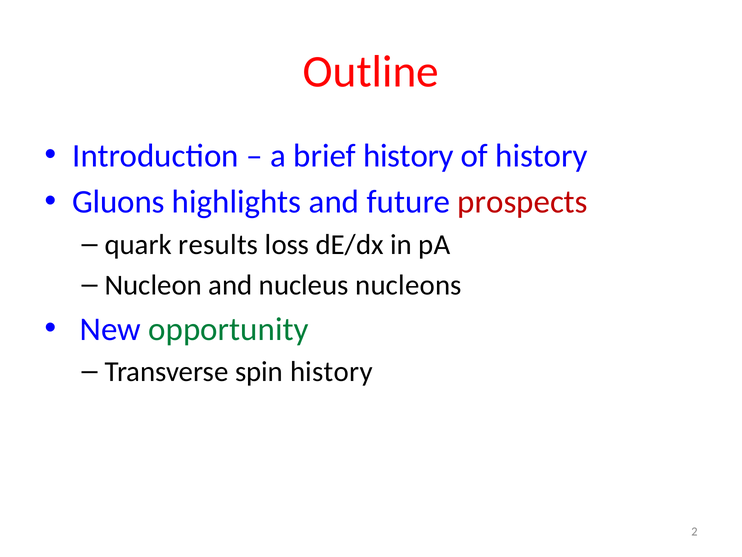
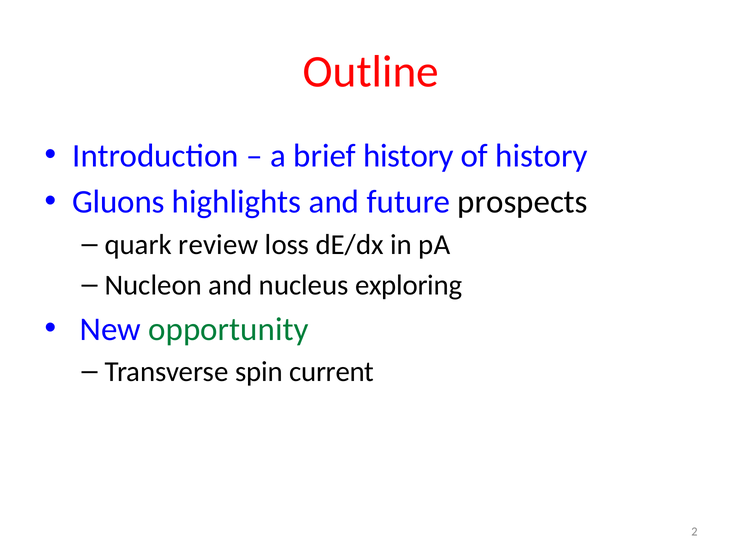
prospects colour: red -> black
results: results -> review
nucleons: nucleons -> exploring
spin history: history -> current
